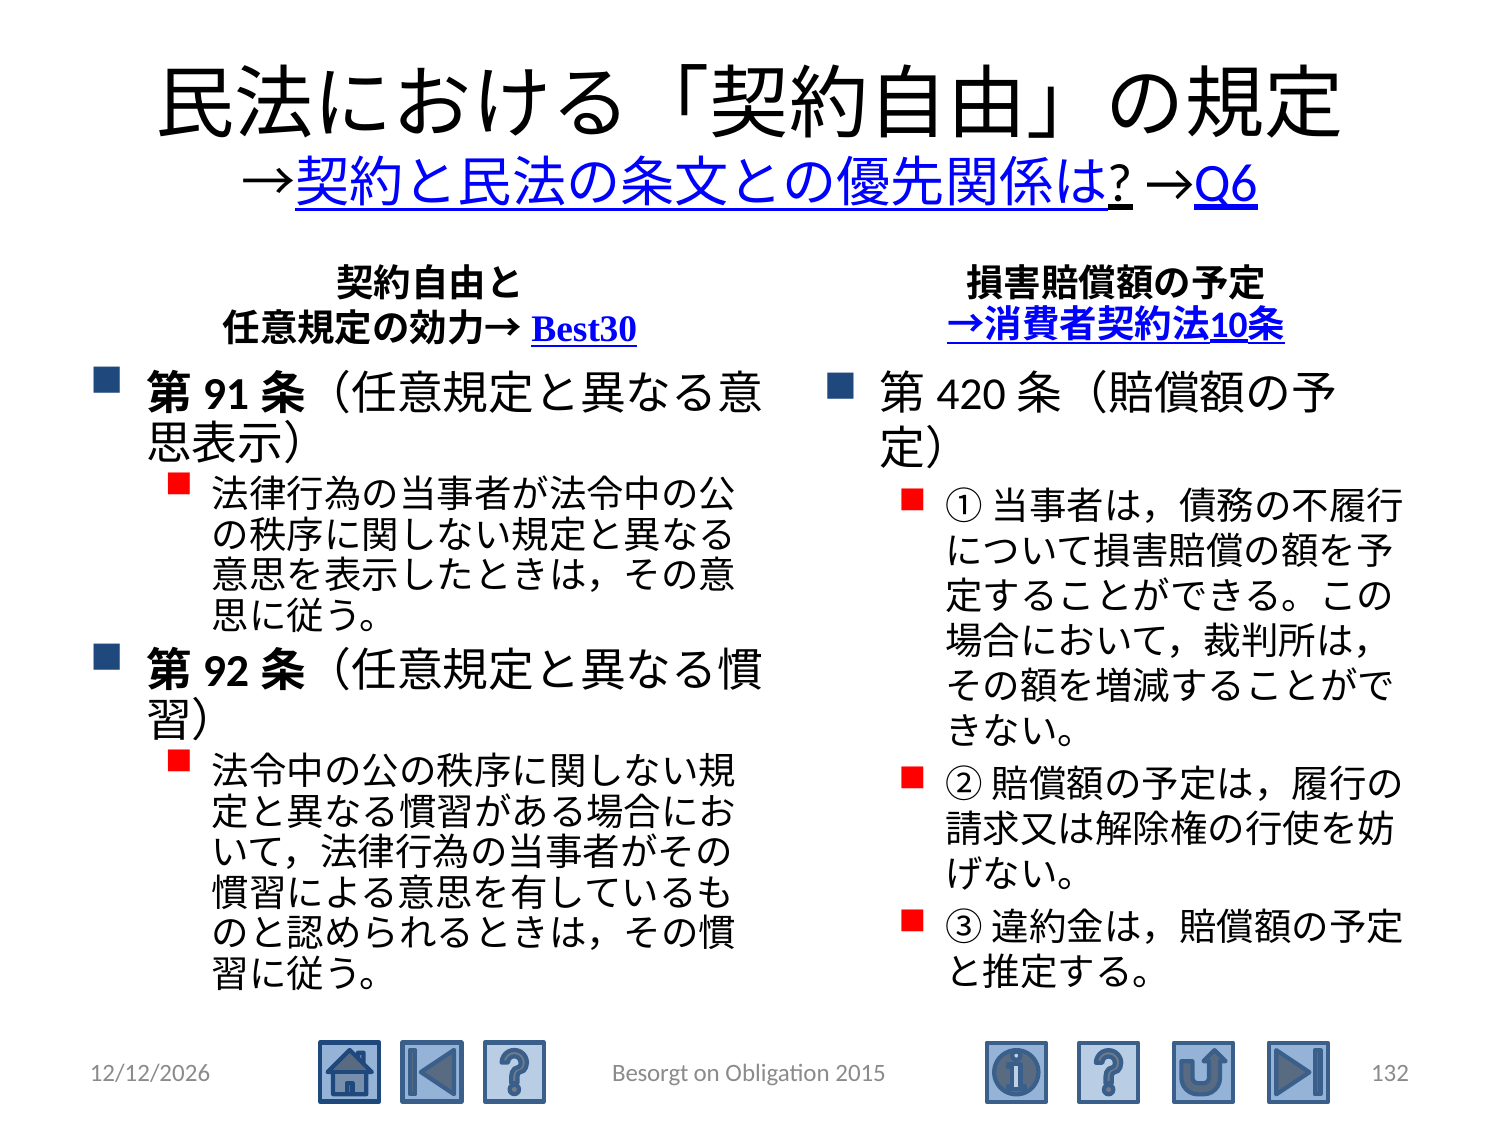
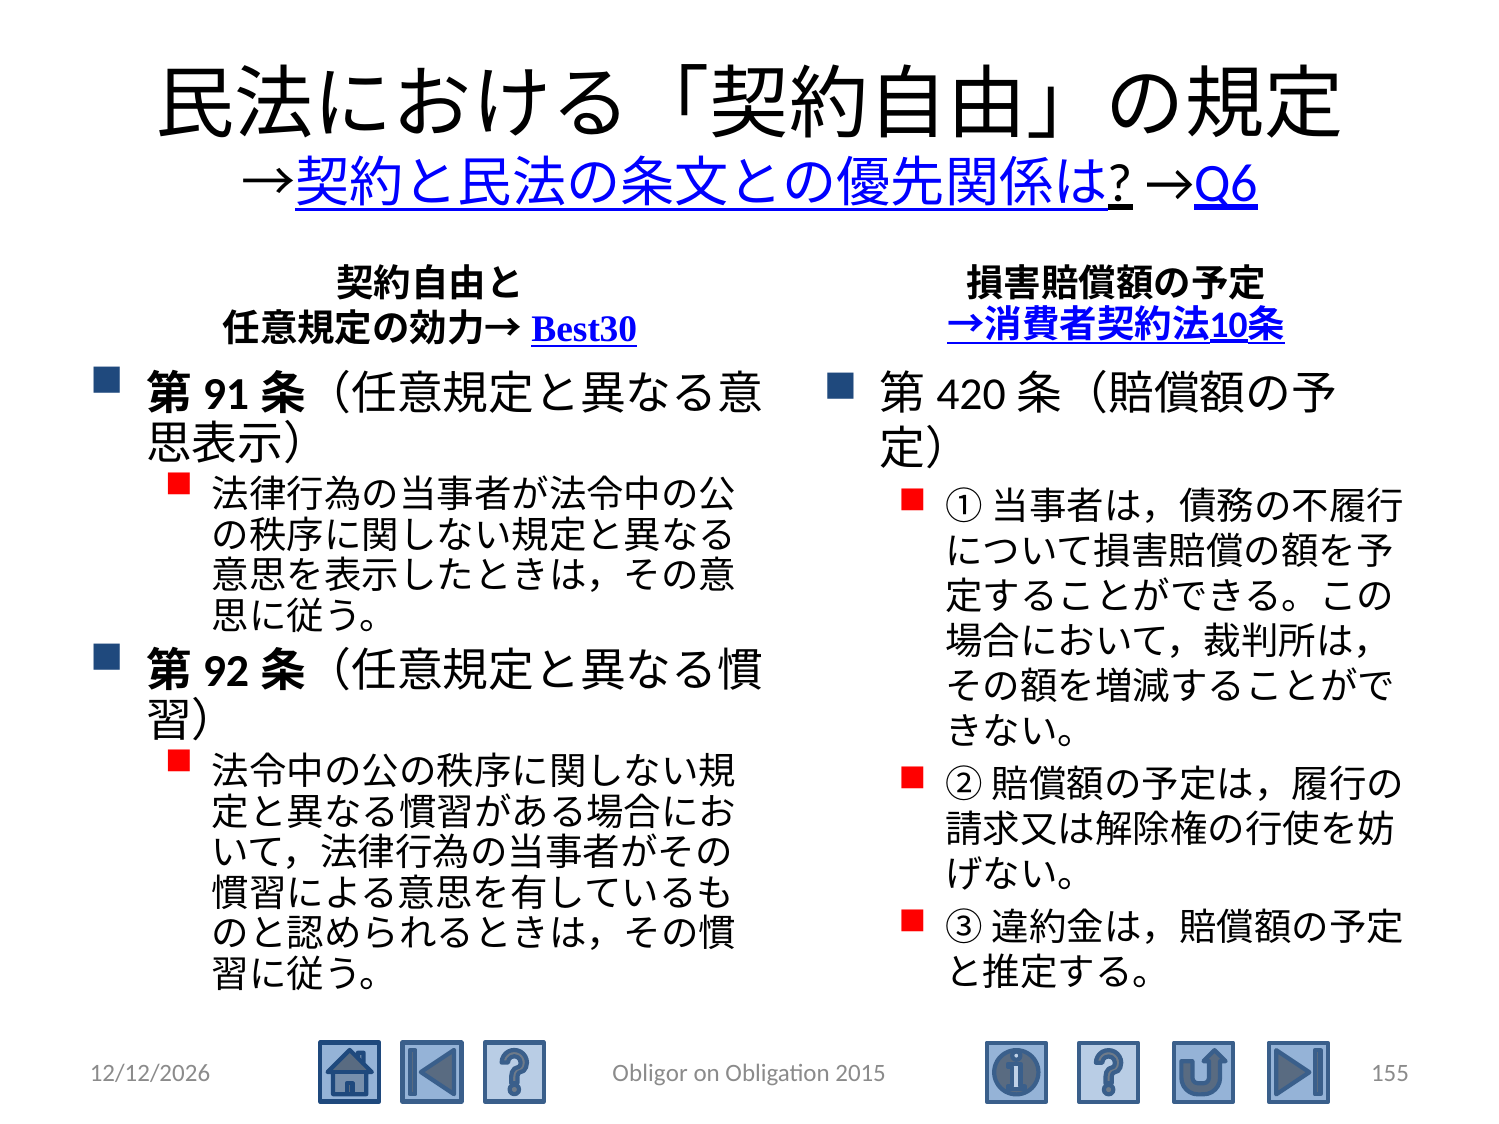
Besorgt: Besorgt -> Obligor
132: 132 -> 155
